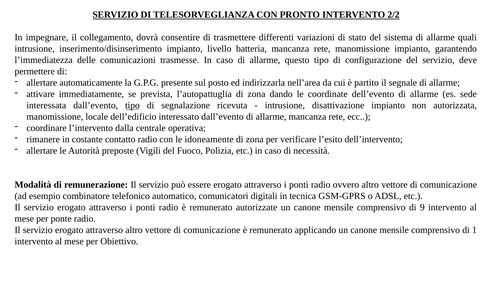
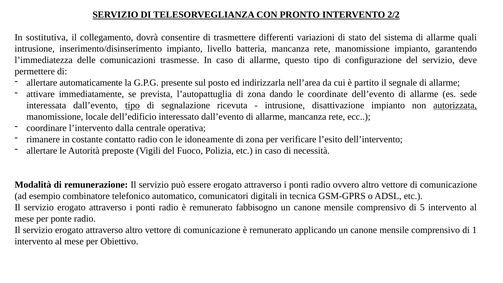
impegnare: impegnare -> sostitutiva
autorizzata underline: none -> present
autorizzate: autorizzate -> fabbisogno
9: 9 -> 5
